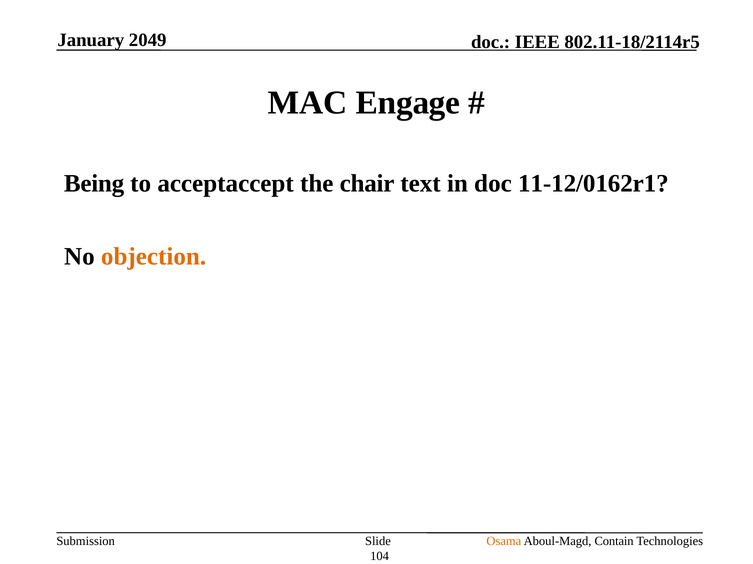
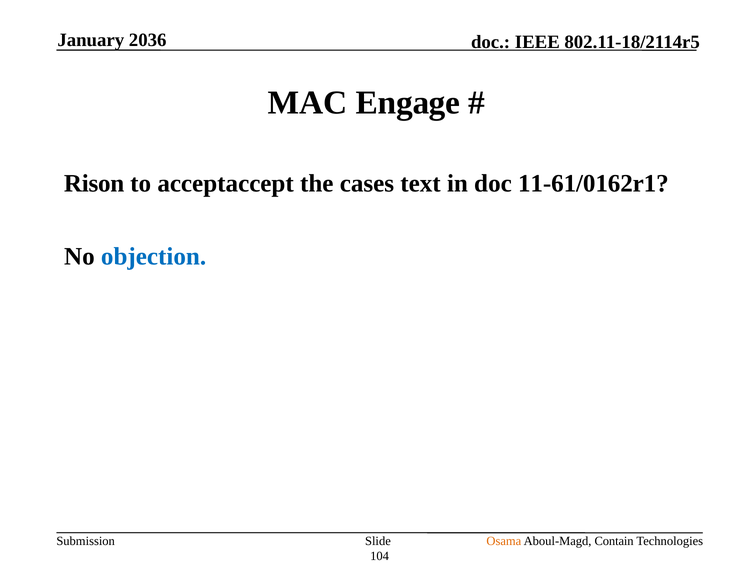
2049: 2049 -> 2036
Being: Being -> Rison
chair: chair -> cases
11-12/0162r1: 11-12/0162r1 -> 11-61/0162r1
objection colour: orange -> blue
